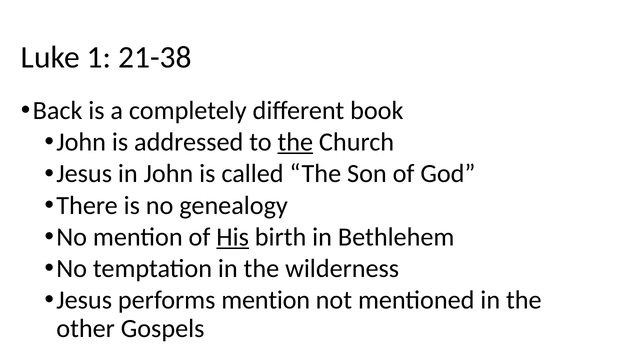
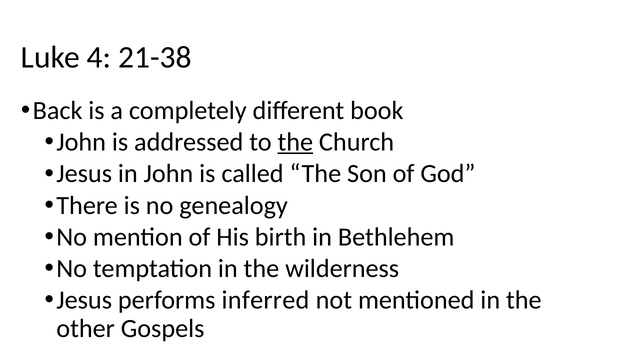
1: 1 -> 4
His underline: present -> none
performs mention: mention -> inferred
